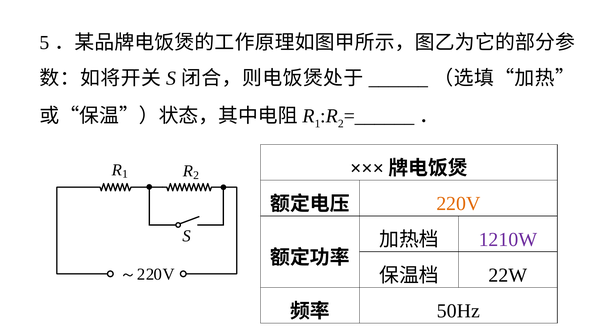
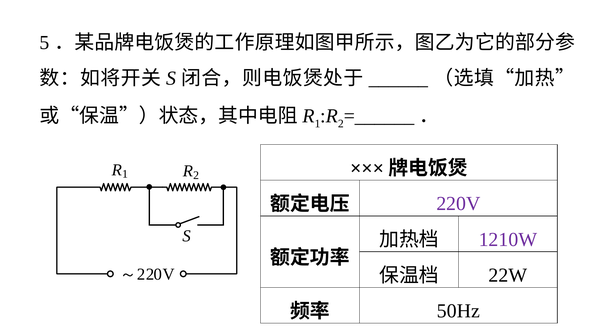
220V at (458, 204) colour: orange -> purple
